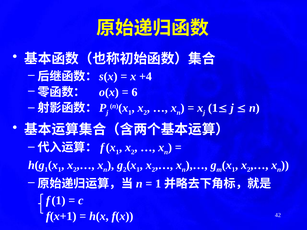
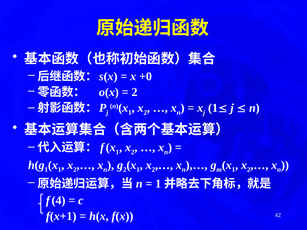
+4: +4 -> +0
6 at (135, 92): 6 -> 2
f 1: 1 -> 4
